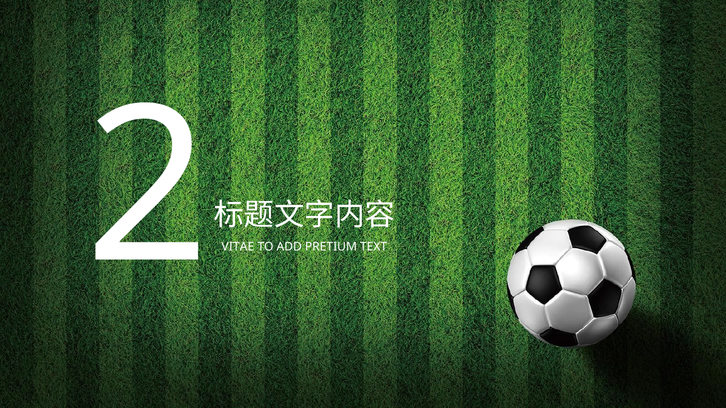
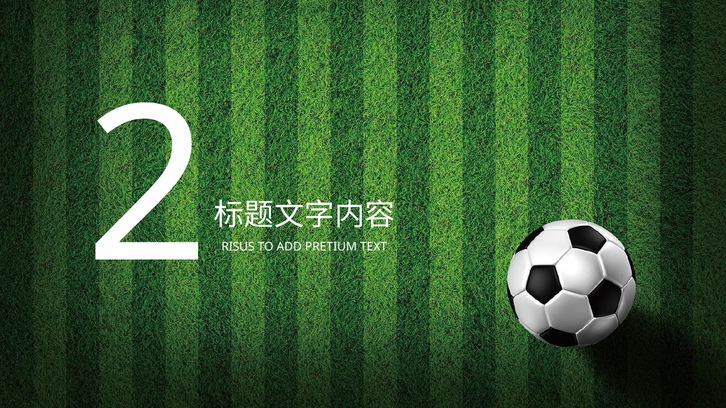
VITAE: VITAE -> RISUS
